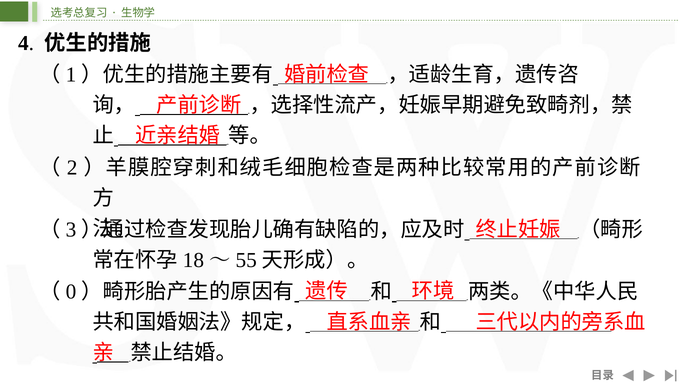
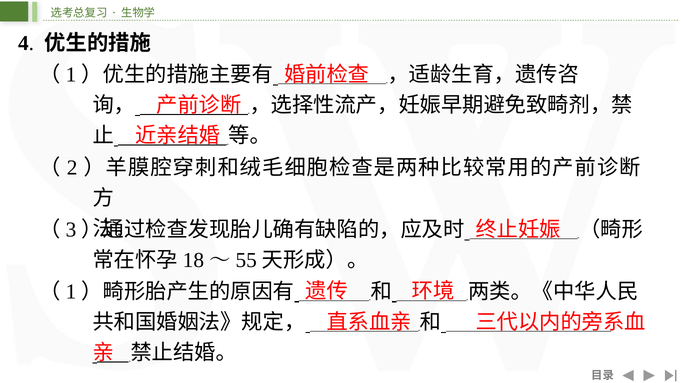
0 at (71, 292): 0 -> 1
